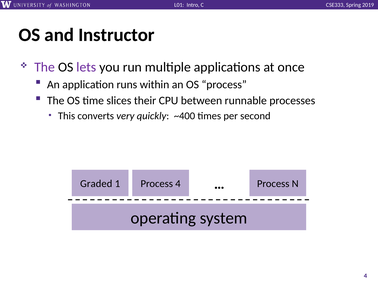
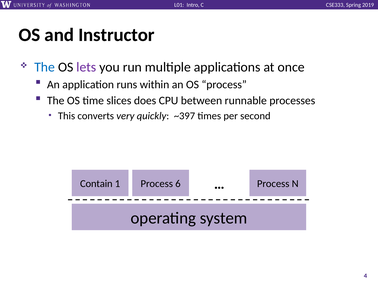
The at (45, 67) colour: purple -> blue
their: their -> does
~400: ~400 -> ~397
Graded: Graded -> Contain
Process 4: 4 -> 6
